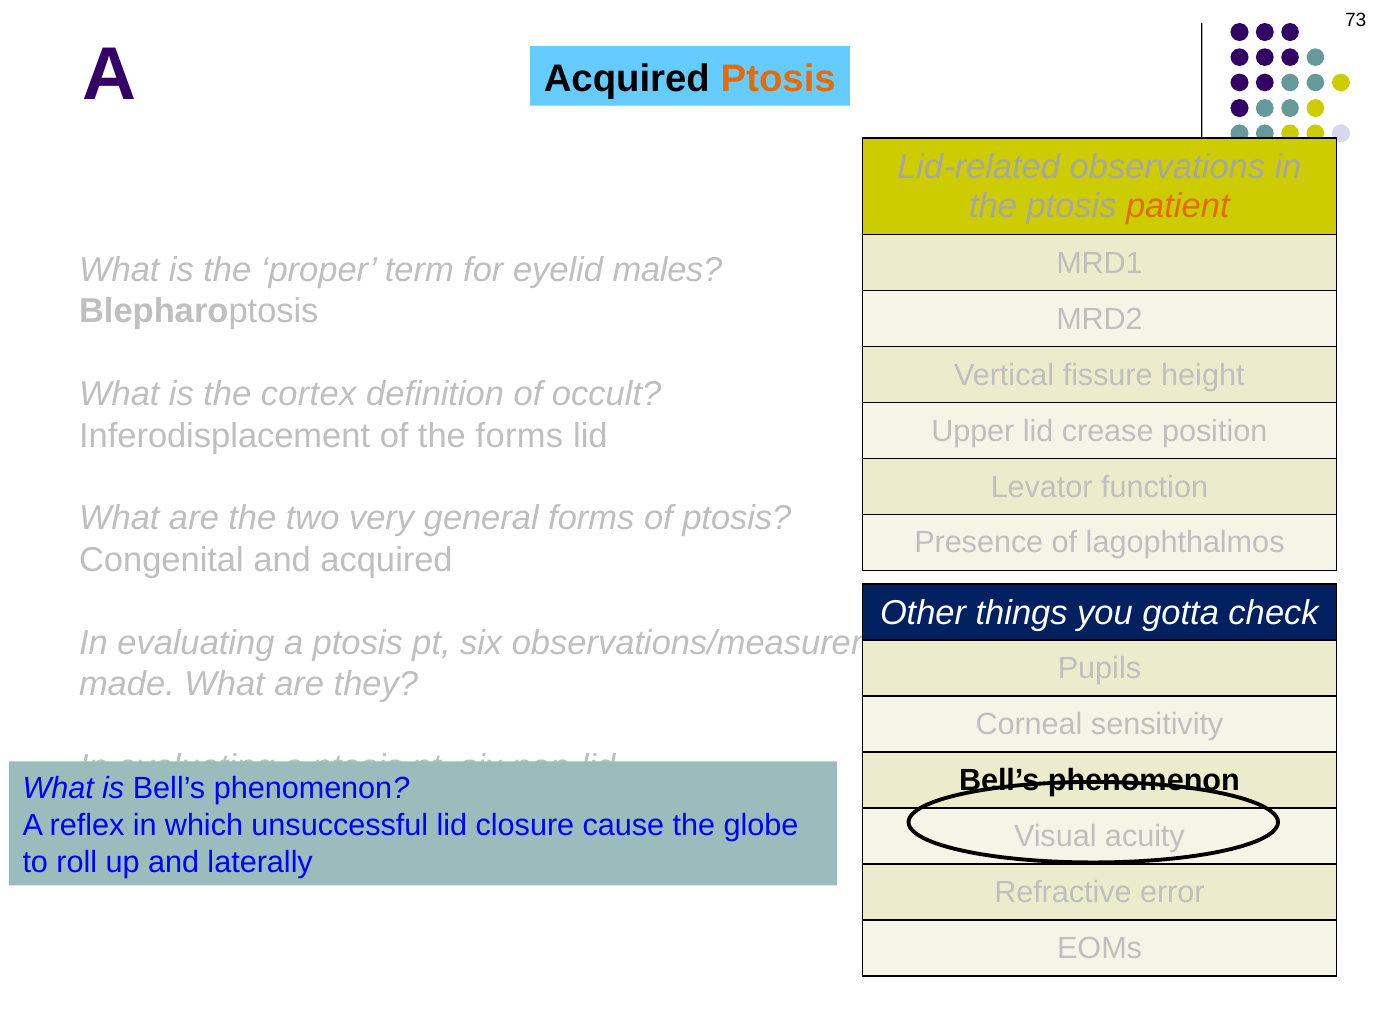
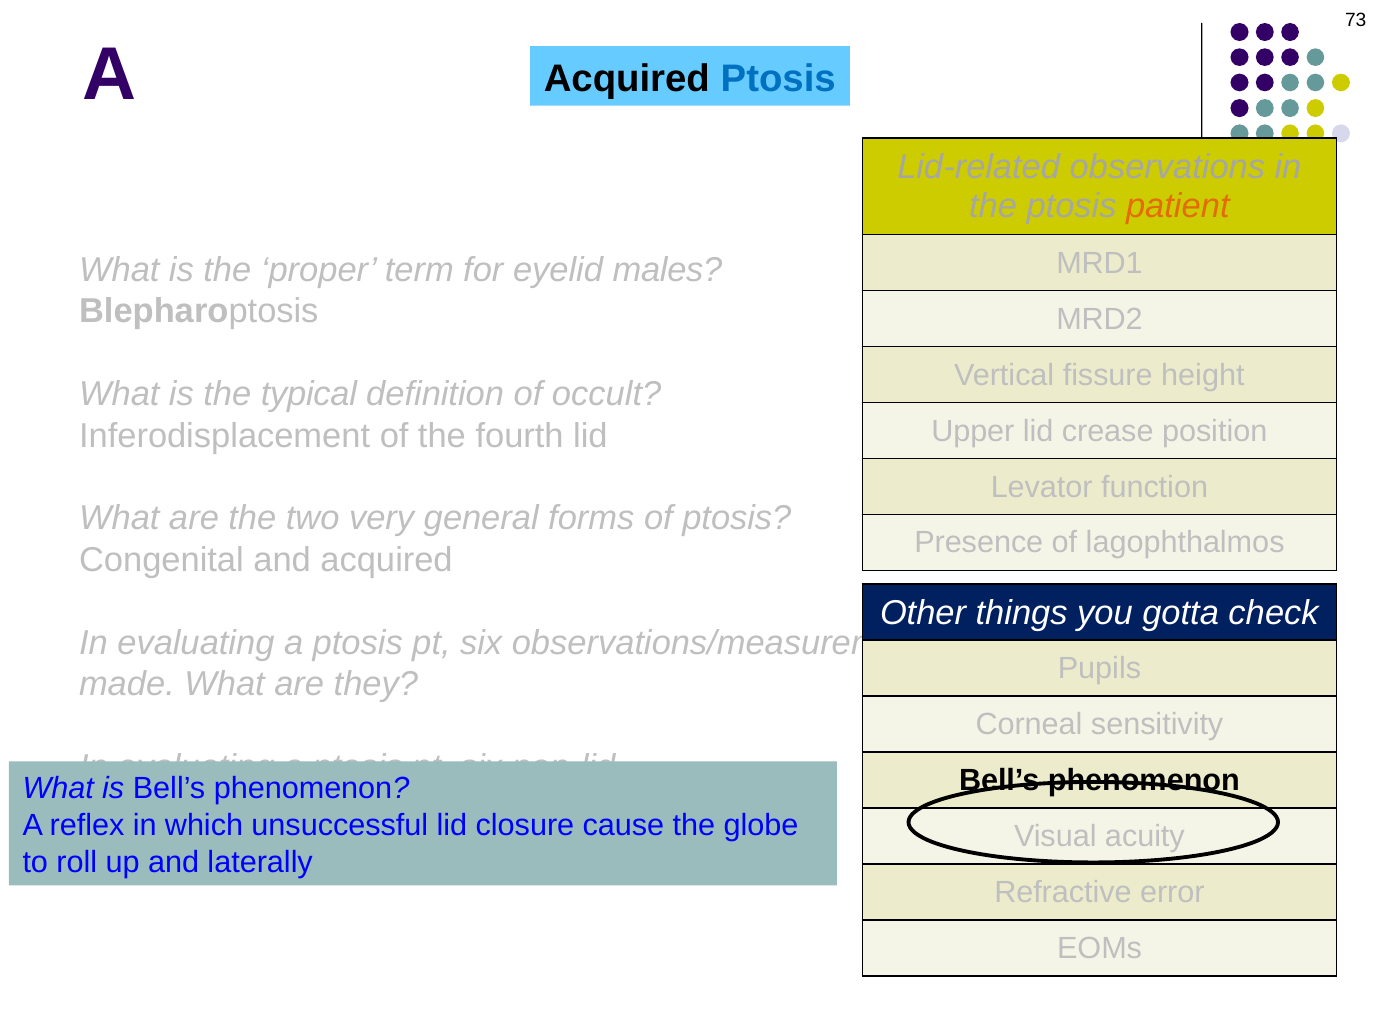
Ptosis at (778, 79) colour: orange -> blue
cortex: cortex -> typical
the forms: forms -> fourth
